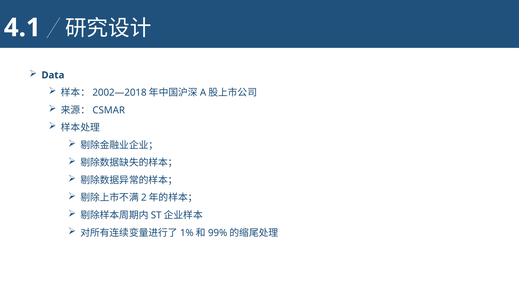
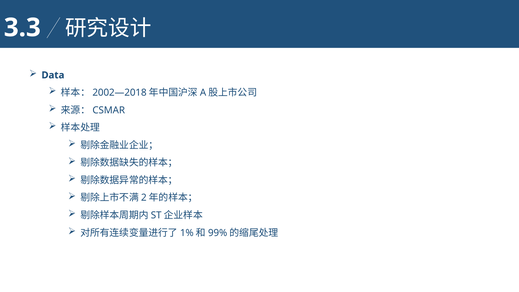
4.1: 4.1 -> 3.3
